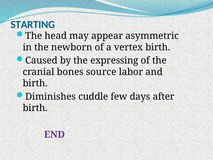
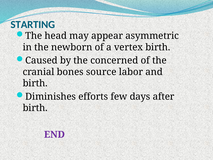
expressing: expressing -> concerned
cuddle: cuddle -> efforts
